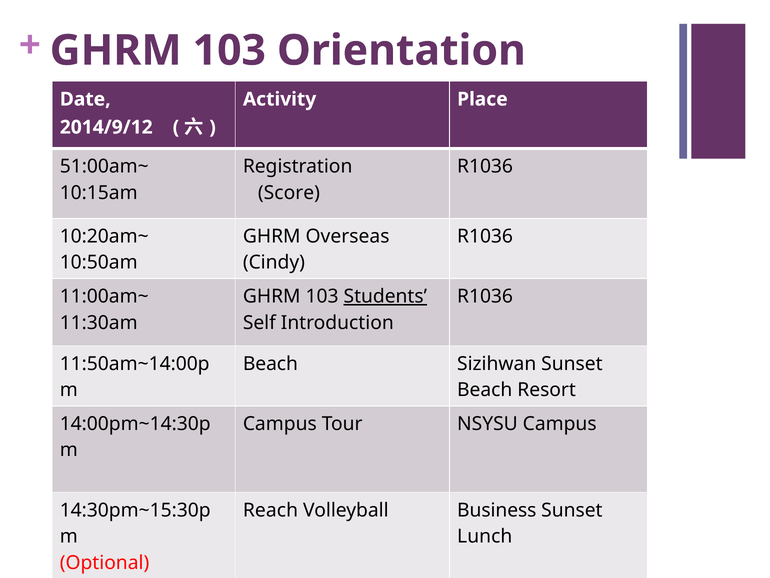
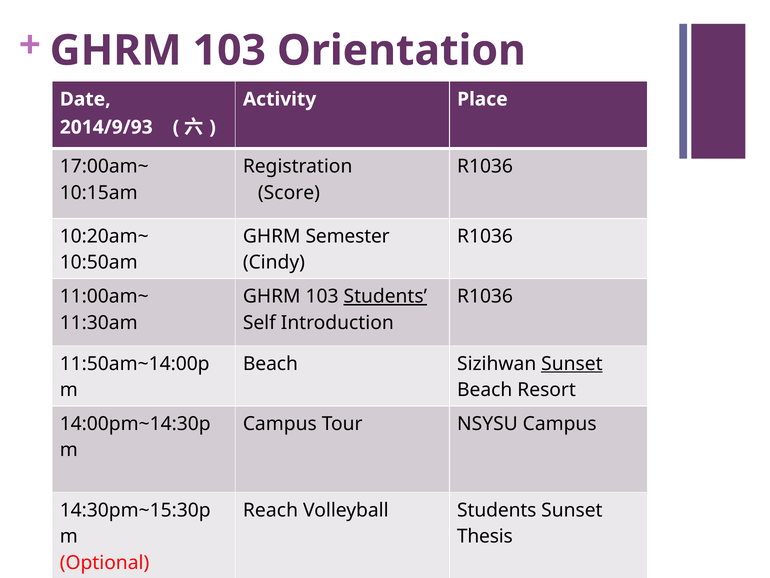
2014/9/12: 2014/9/12 -> 2014/9/93
51:00am~: 51:00am~ -> 17:00am~
Overseas: Overseas -> Semester
Sunset at (572, 363) underline: none -> present
Volleyball Business: Business -> Students
Lunch: Lunch -> Thesis
